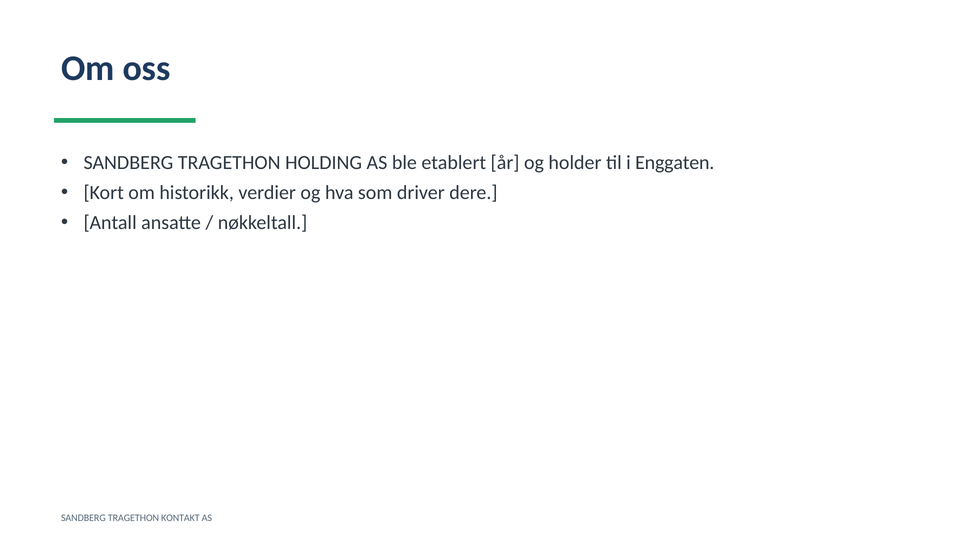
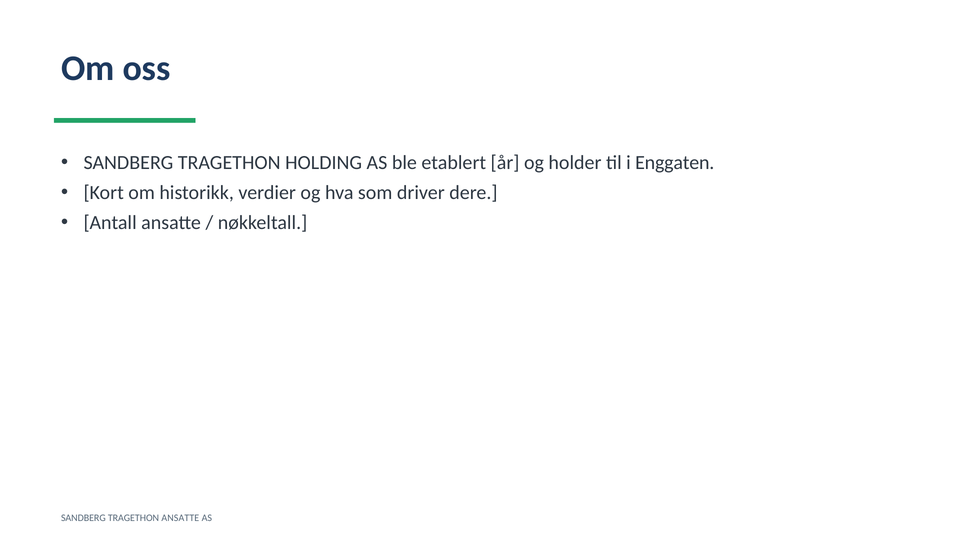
TRAGETHON KONTAKT: KONTAKT -> ANSATTE
